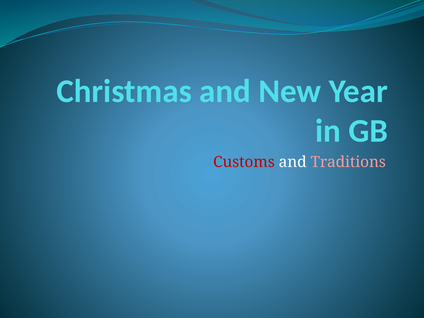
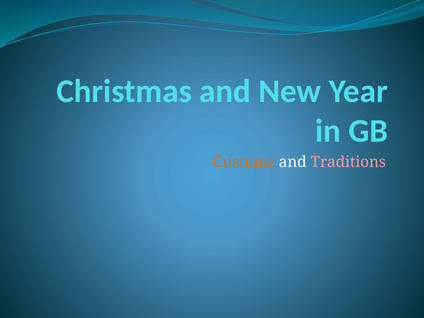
Customs colour: red -> orange
